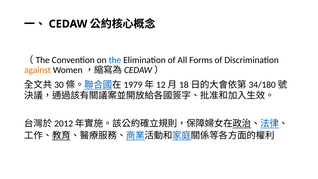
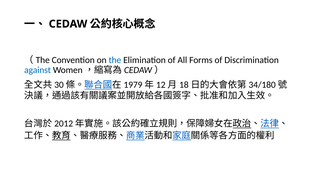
against colour: orange -> blue
